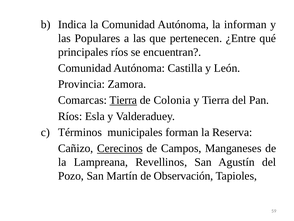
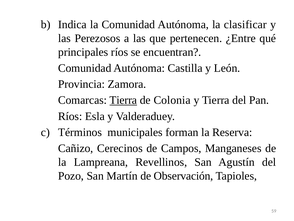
informan: informan -> clasificar
Populares: Populares -> Perezosos
Cerecinos underline: present -> none
